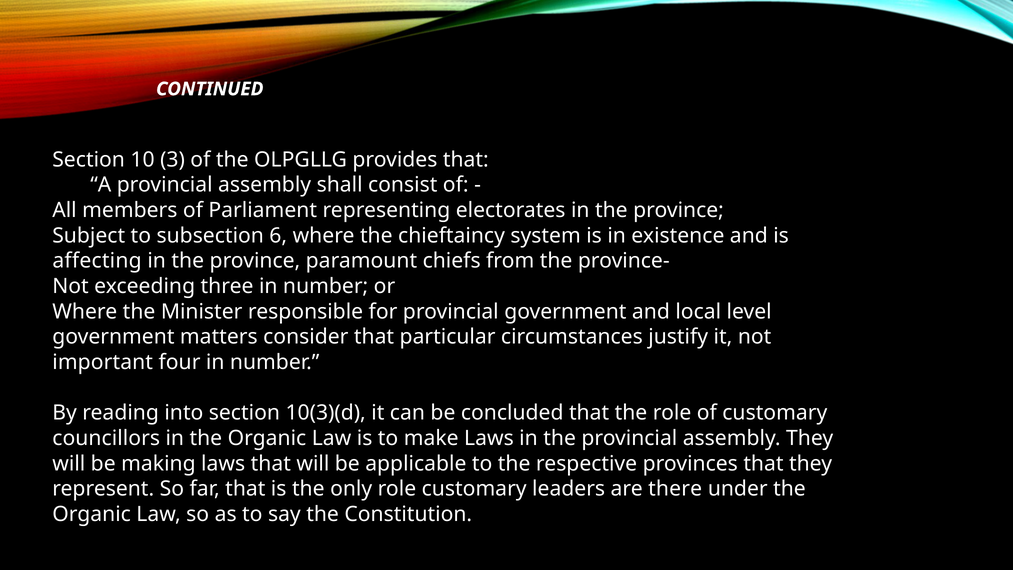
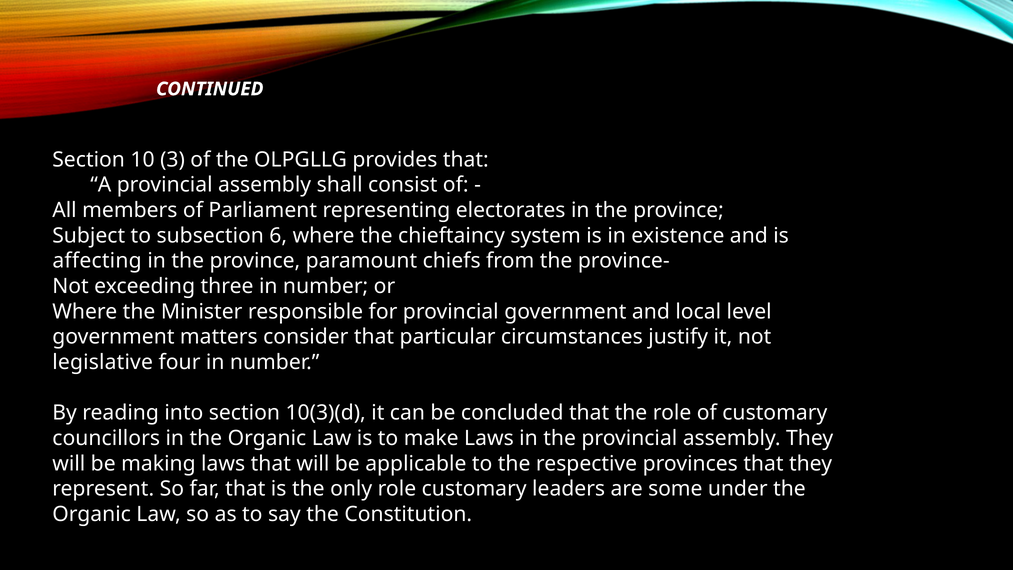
important: important -> legislative
there: there -> some
